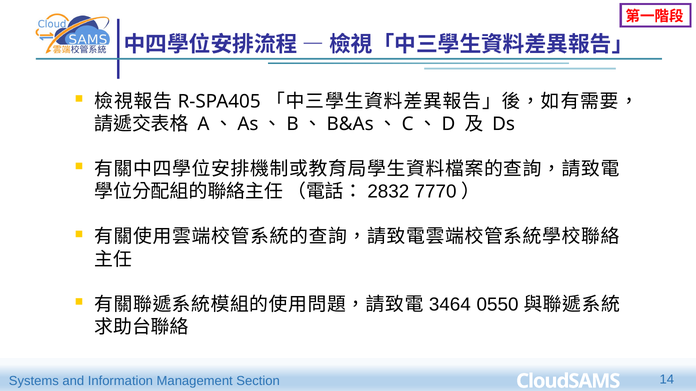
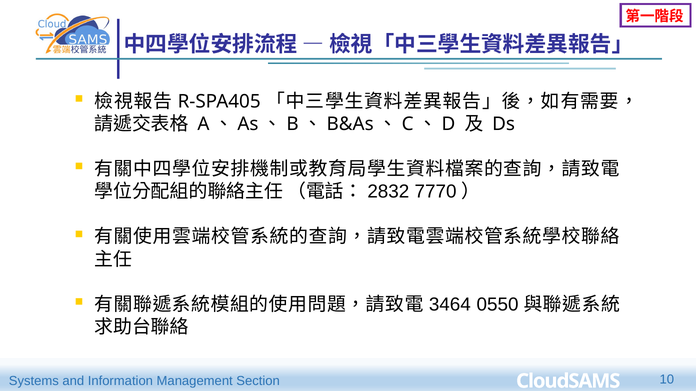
14: 14 -> 10
